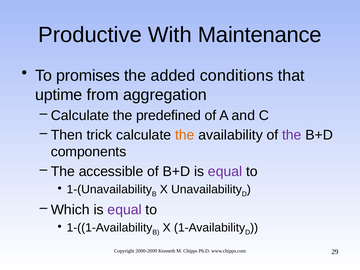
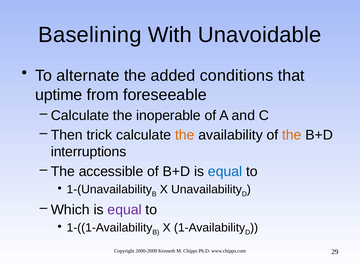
Productive: Productive -> Baselining
Maintenance: Maintenance -> Unavoidable
promises: promises -> alternate
aggregation: aggregation -> foreseeable
predefined: predefined -> inoperable
the at (292, 135) colour: purple -> orange
components: components -> interruptions
equal at (225, 171) colour: purple -> blue
